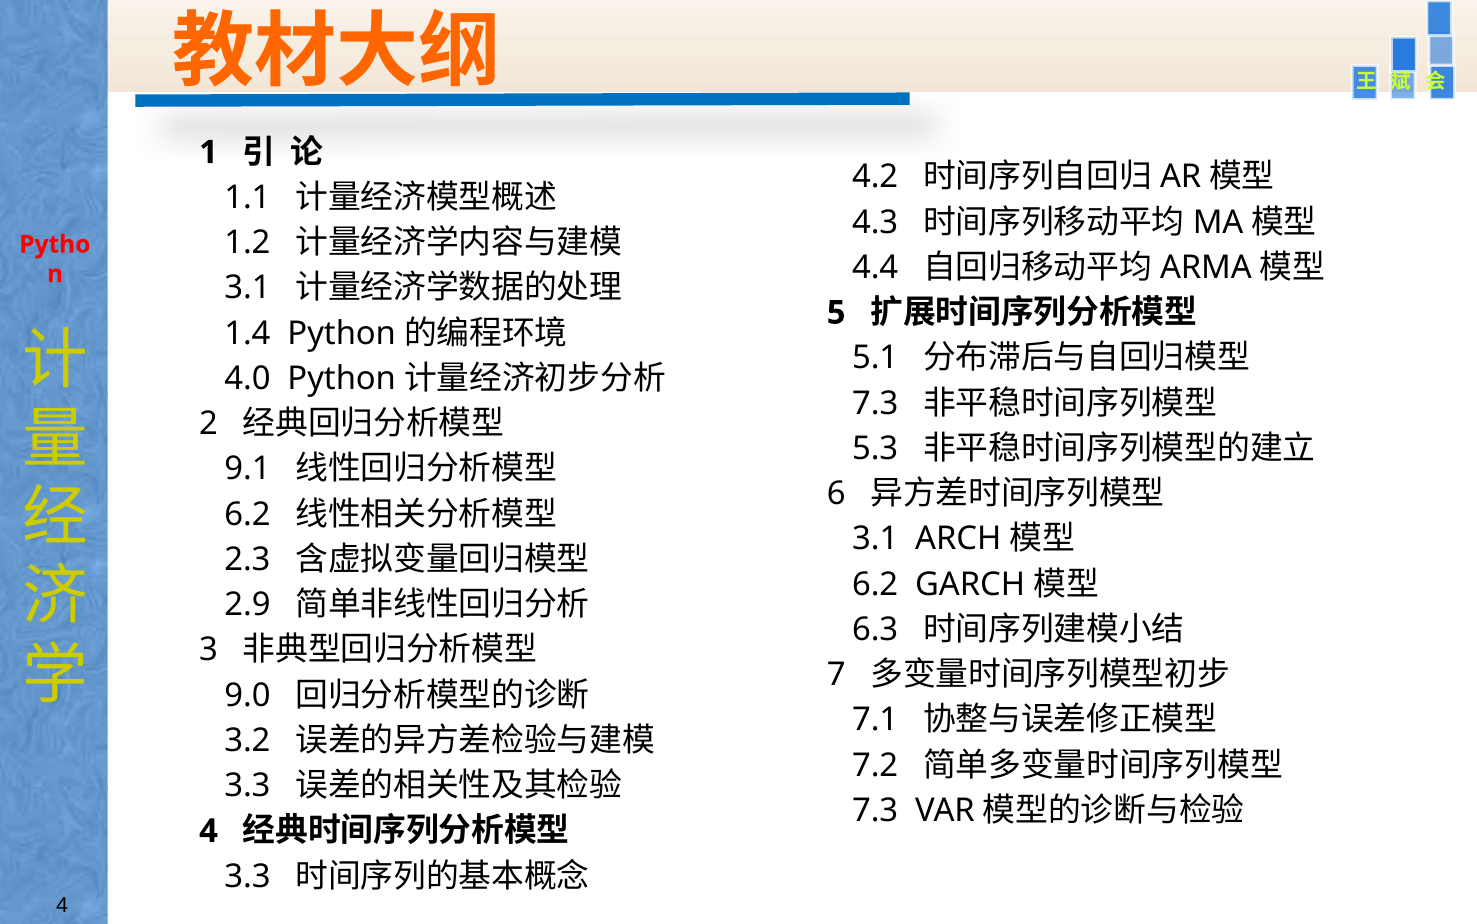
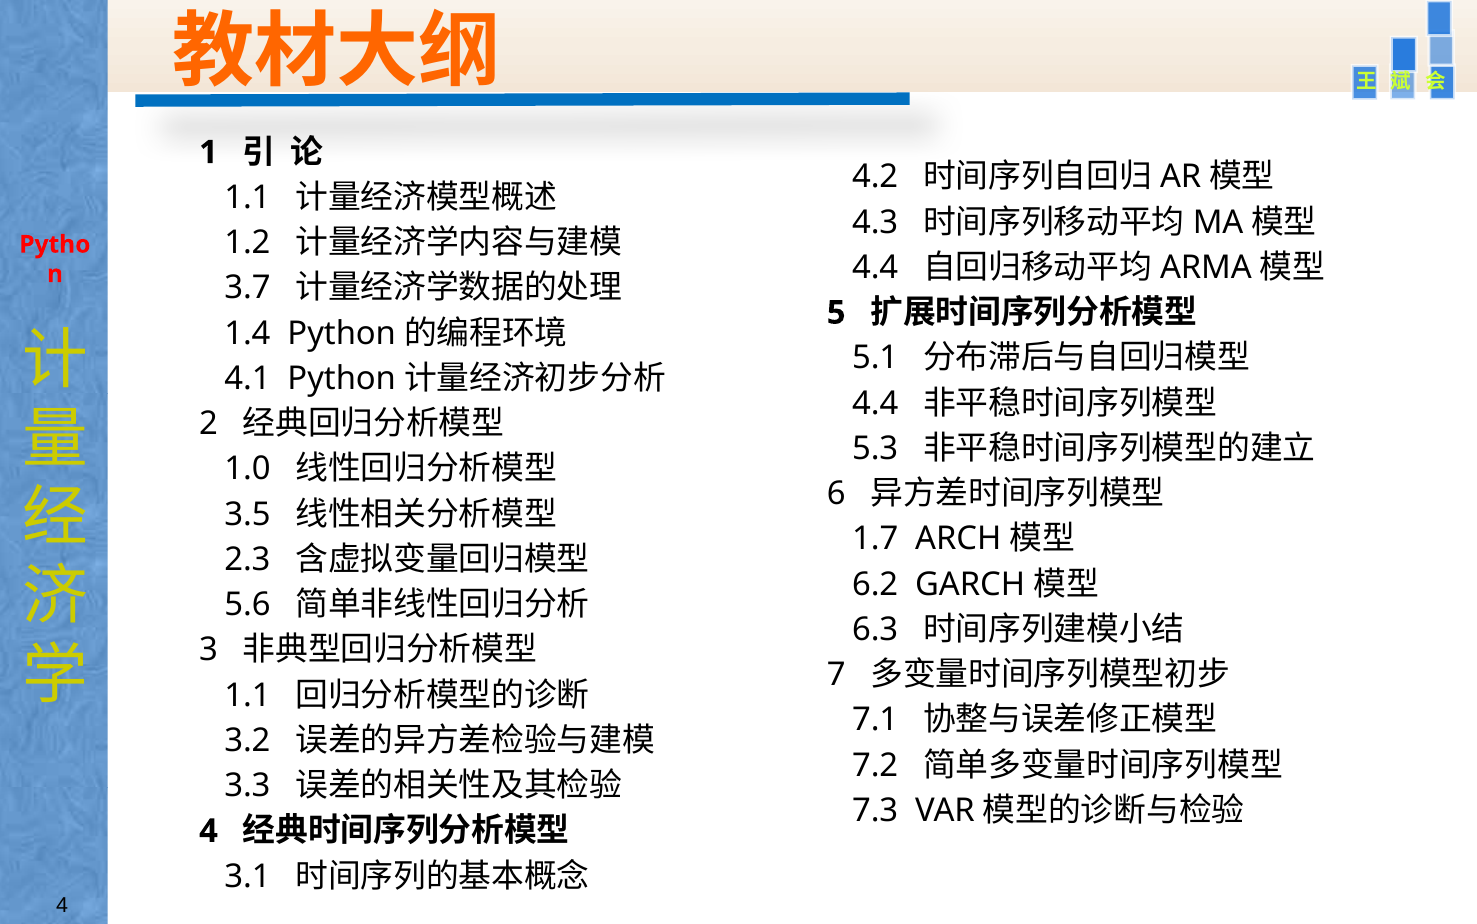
3.1 at (248, 288): 3.1 -> 3.7
4.0: 4.0 -> 4.1
7.3 at (875, 403): 7.3 -> 4.4
9.1: 9.1 -> 1.0
6.2 at (248, 514): 6.2 -> 3.5
3.1 at (875, 539): 3.1 -> 1.7
2.9: 2.9 -> 5.6
9.0 at (248, 695): 9.0 -> 1.1
3.3 at (248, 876): 3.3 -> 3.1
